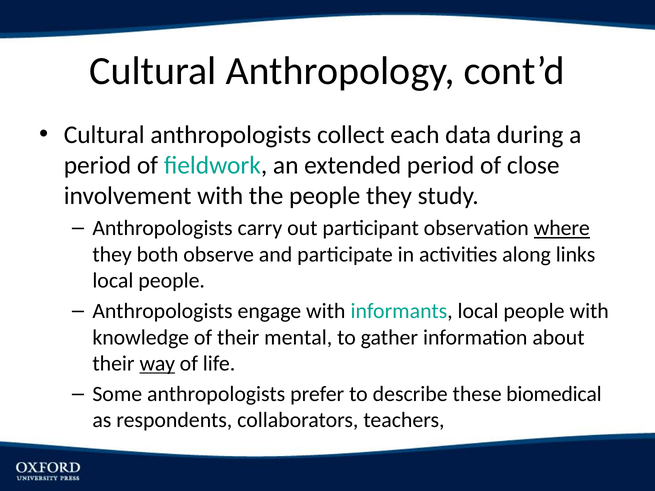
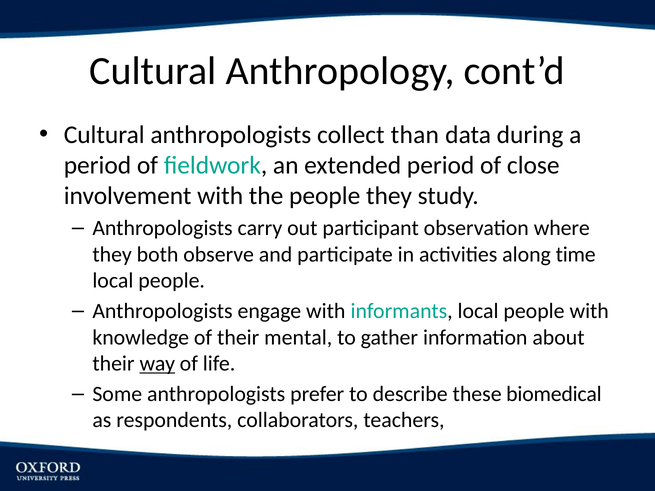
each: each -> than
where underline: present -> none
links: links -> time
